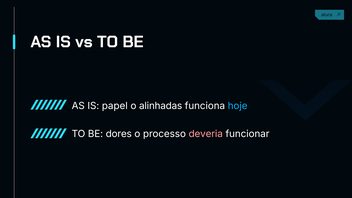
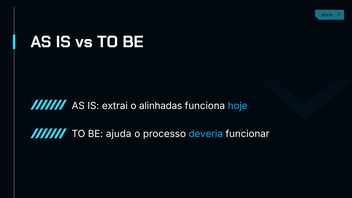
papel: papel -> extrai
dores: dores -> ajuda
deveria colour: pink -> light blue
